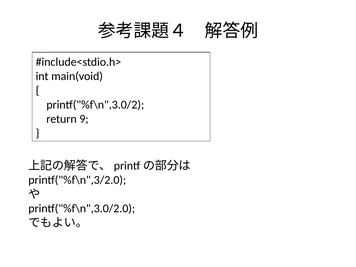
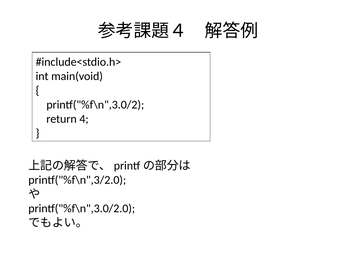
9: 9 -> 4
